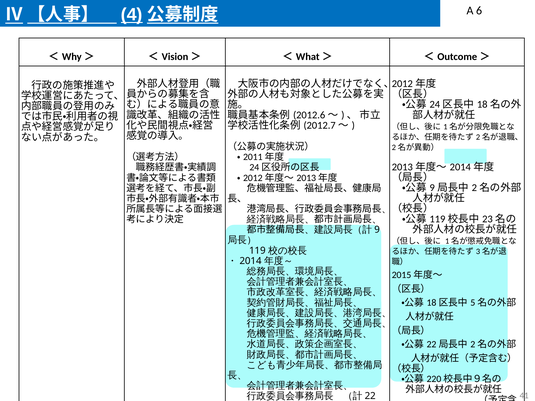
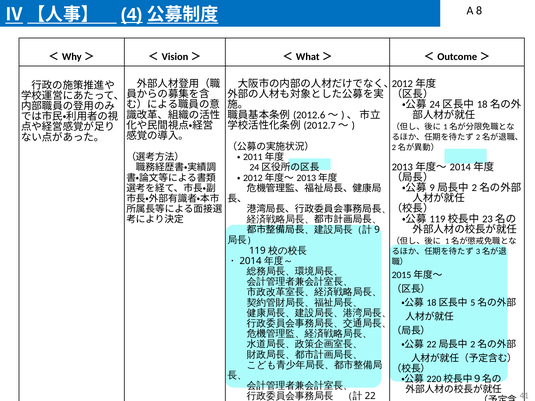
6: 6 -> 8
